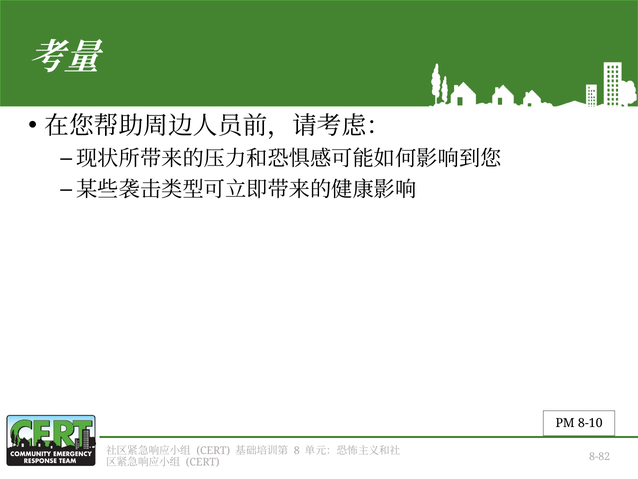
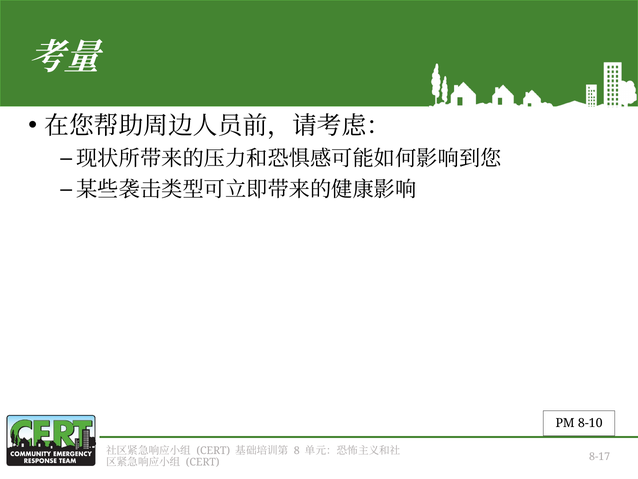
8-82: 8-82 -> 8-17
